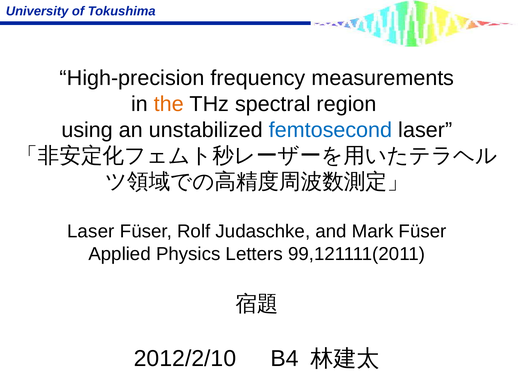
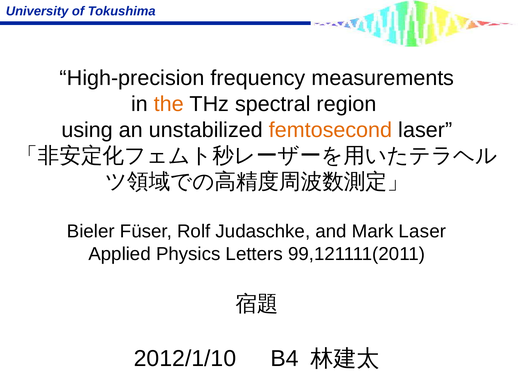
femtosecond colour: blue -> orange
Laser at (91, 232): Laser -> Bieler
Mark Füser: Füser -> Laser
2012/2/10: 2012/2/10 -> 2012/1/10
